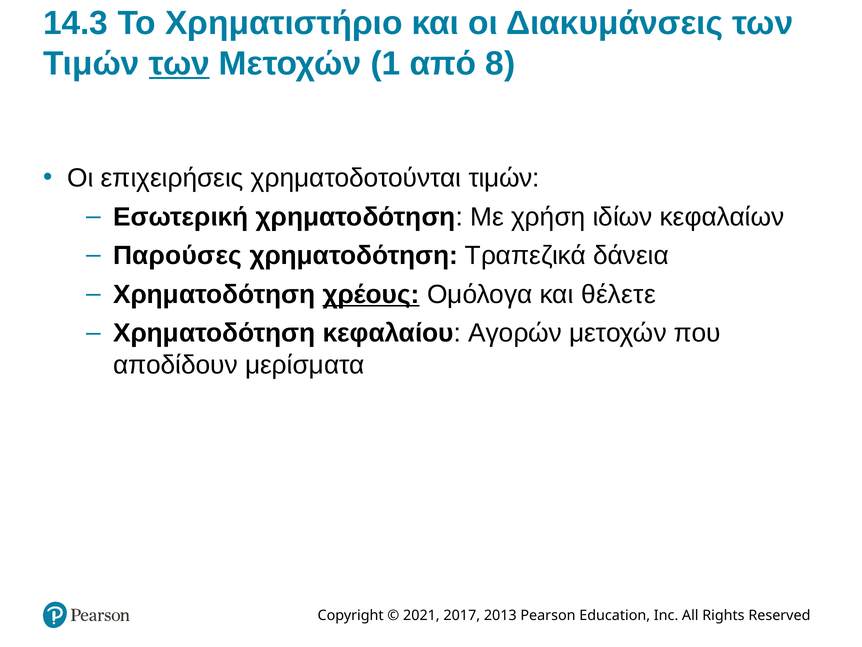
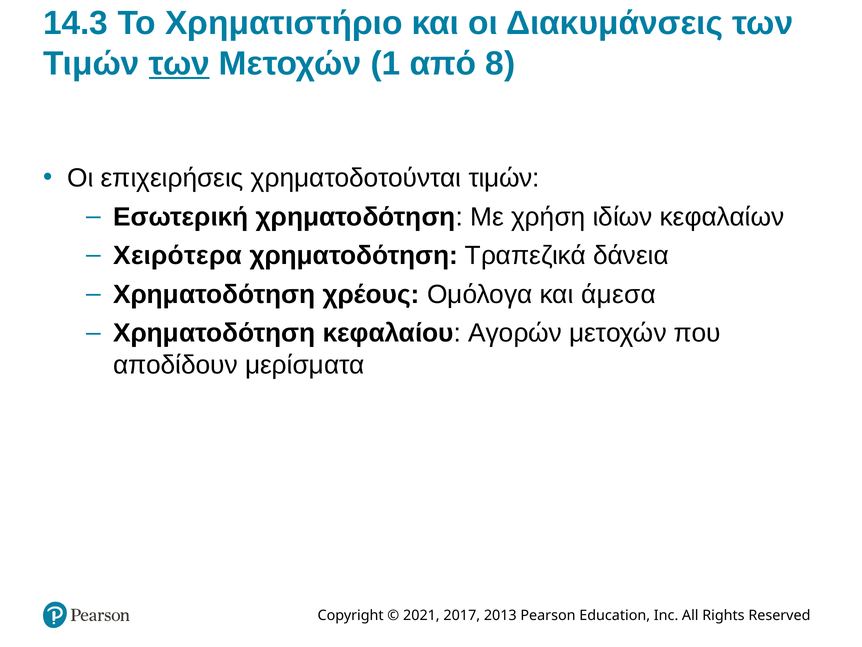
Παρούσες: Παρούσες -> Χειρότερα
χρέους underline: present -> none
θέλετε: θέλετε -> άμεσα
